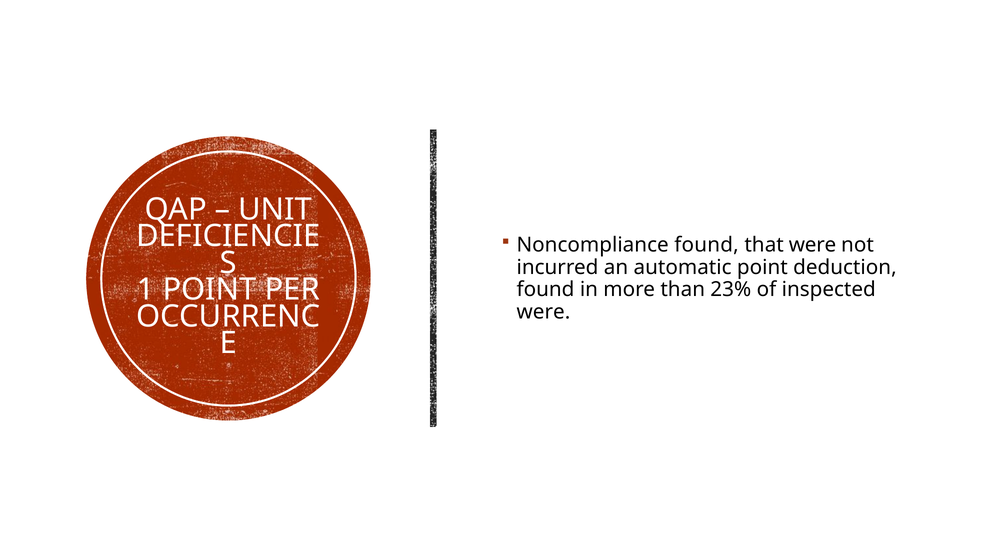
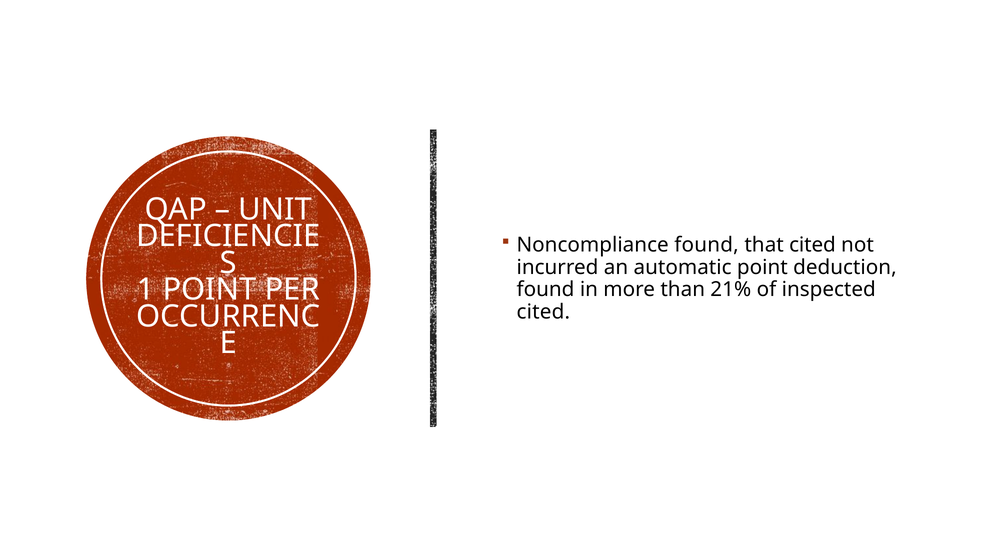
that were: were -> cited
23%: 23% -> 21%
were at (543, 312): were -> cited
